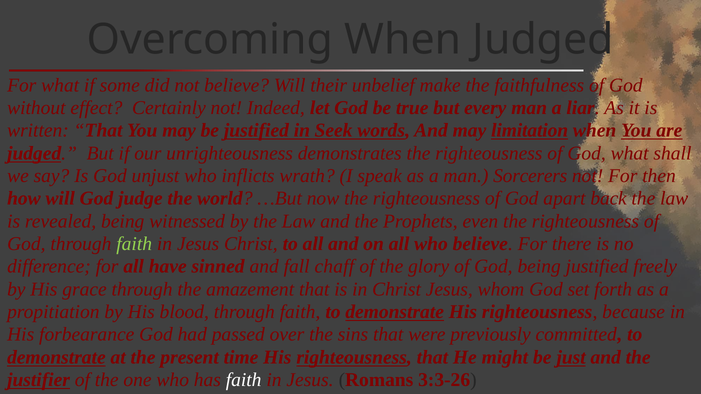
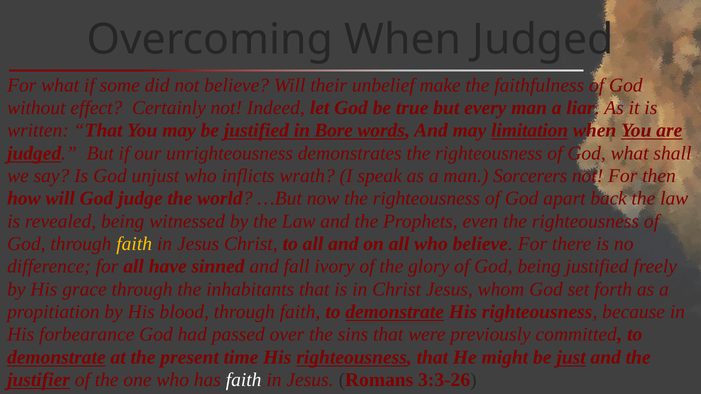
Seek: Seek -> Bore
faith at (134, 244) colour: light green -> yellow
chaff: chaff -> ivory
amazement: amazement -> inhabitants
